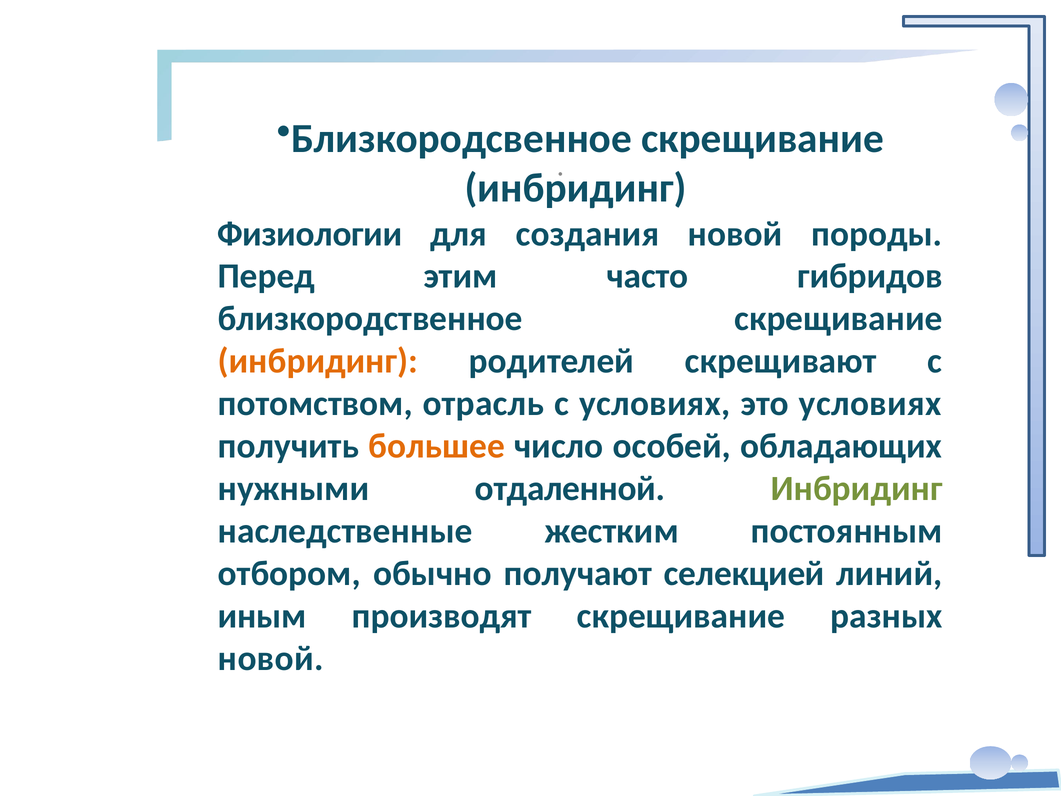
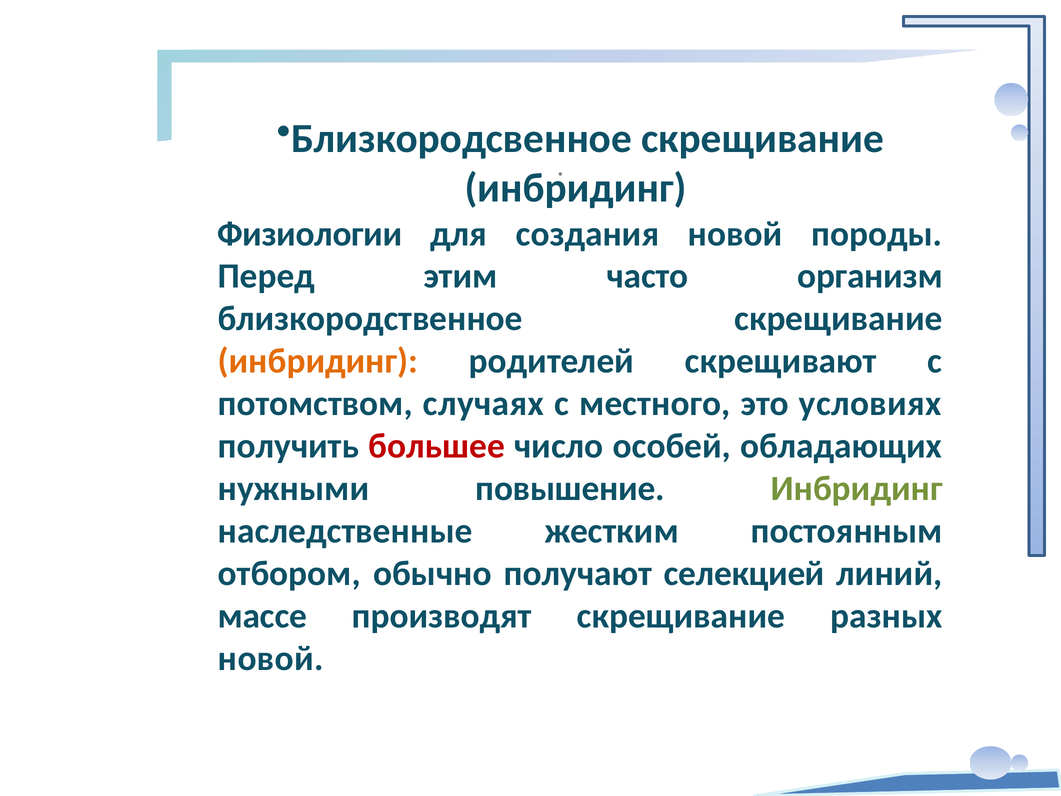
гибридов: гибридов -> организм
отрасль: отрасль -> случаях
с условиях: условиях -> местного
большее colour: orange -> red
отдаленной: отдаленной -> повышение
иным: иным -> массе
